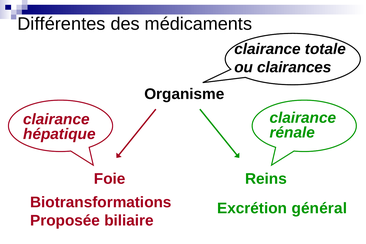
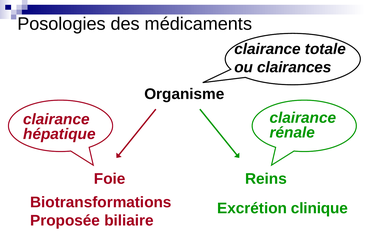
Différentes: Différentes -> Posologies
général: général -> clinique
